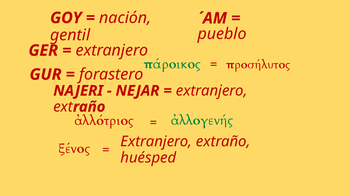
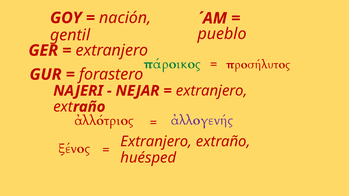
ἀλλογενής colour: green -> purple
